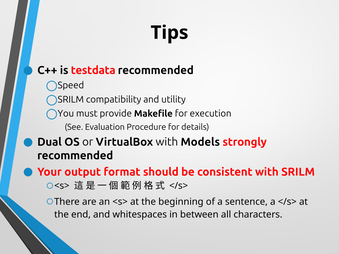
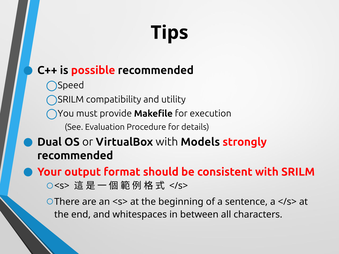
testdata: testdata -> possible
